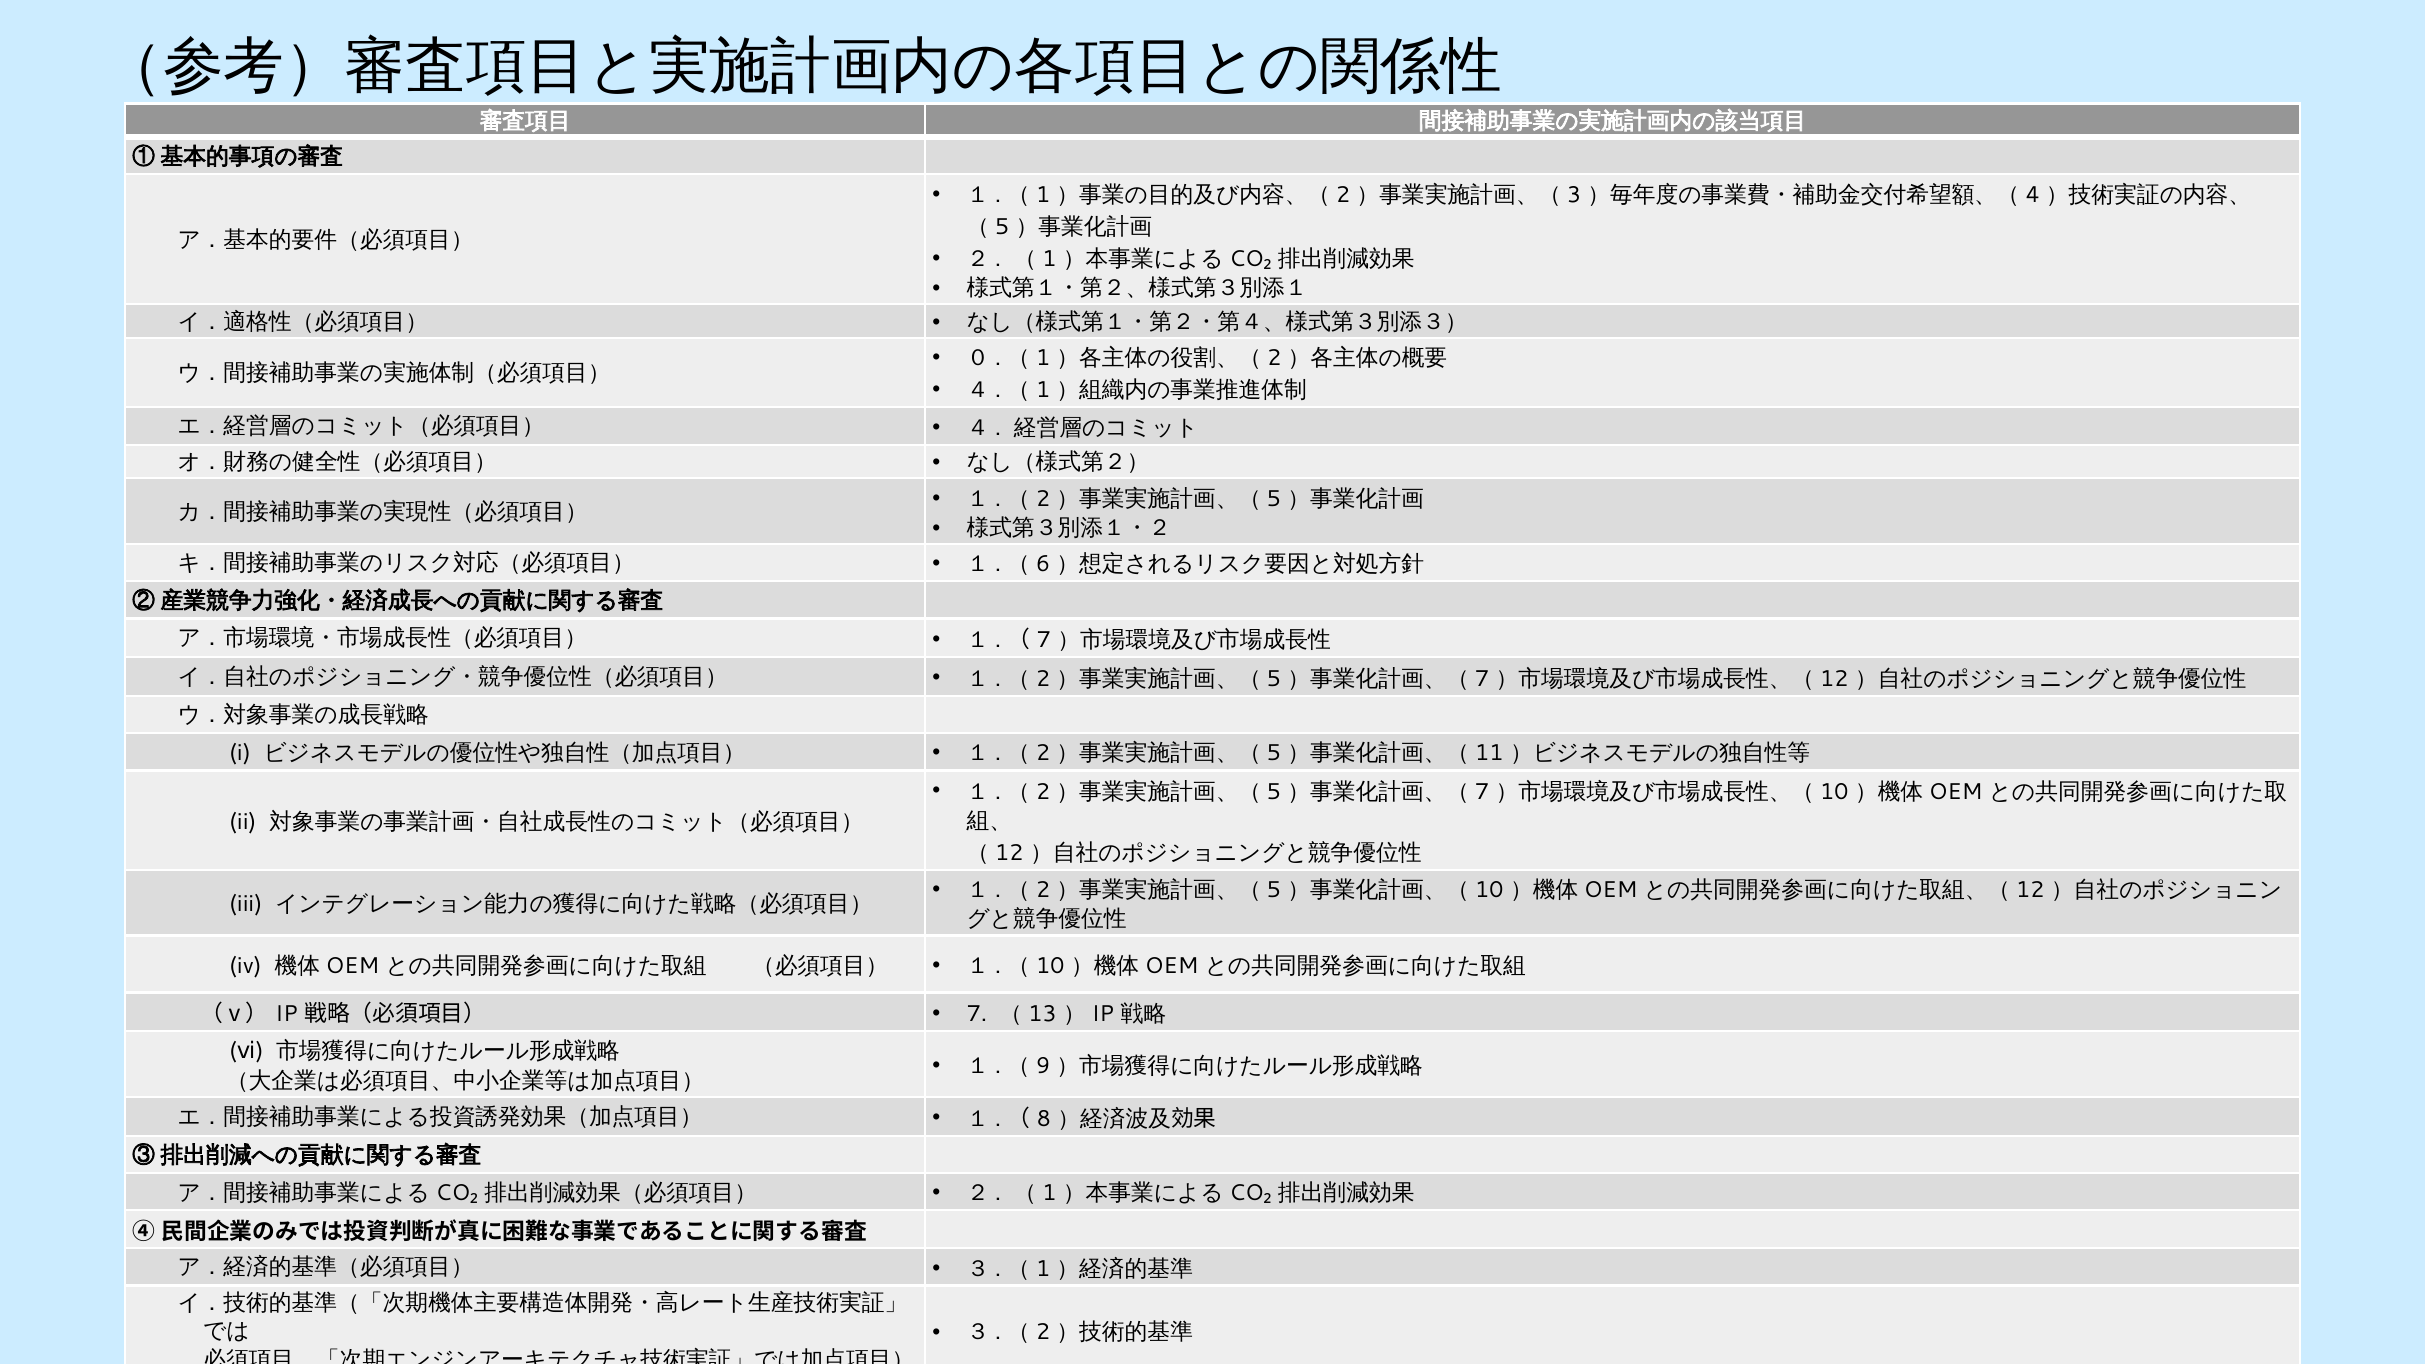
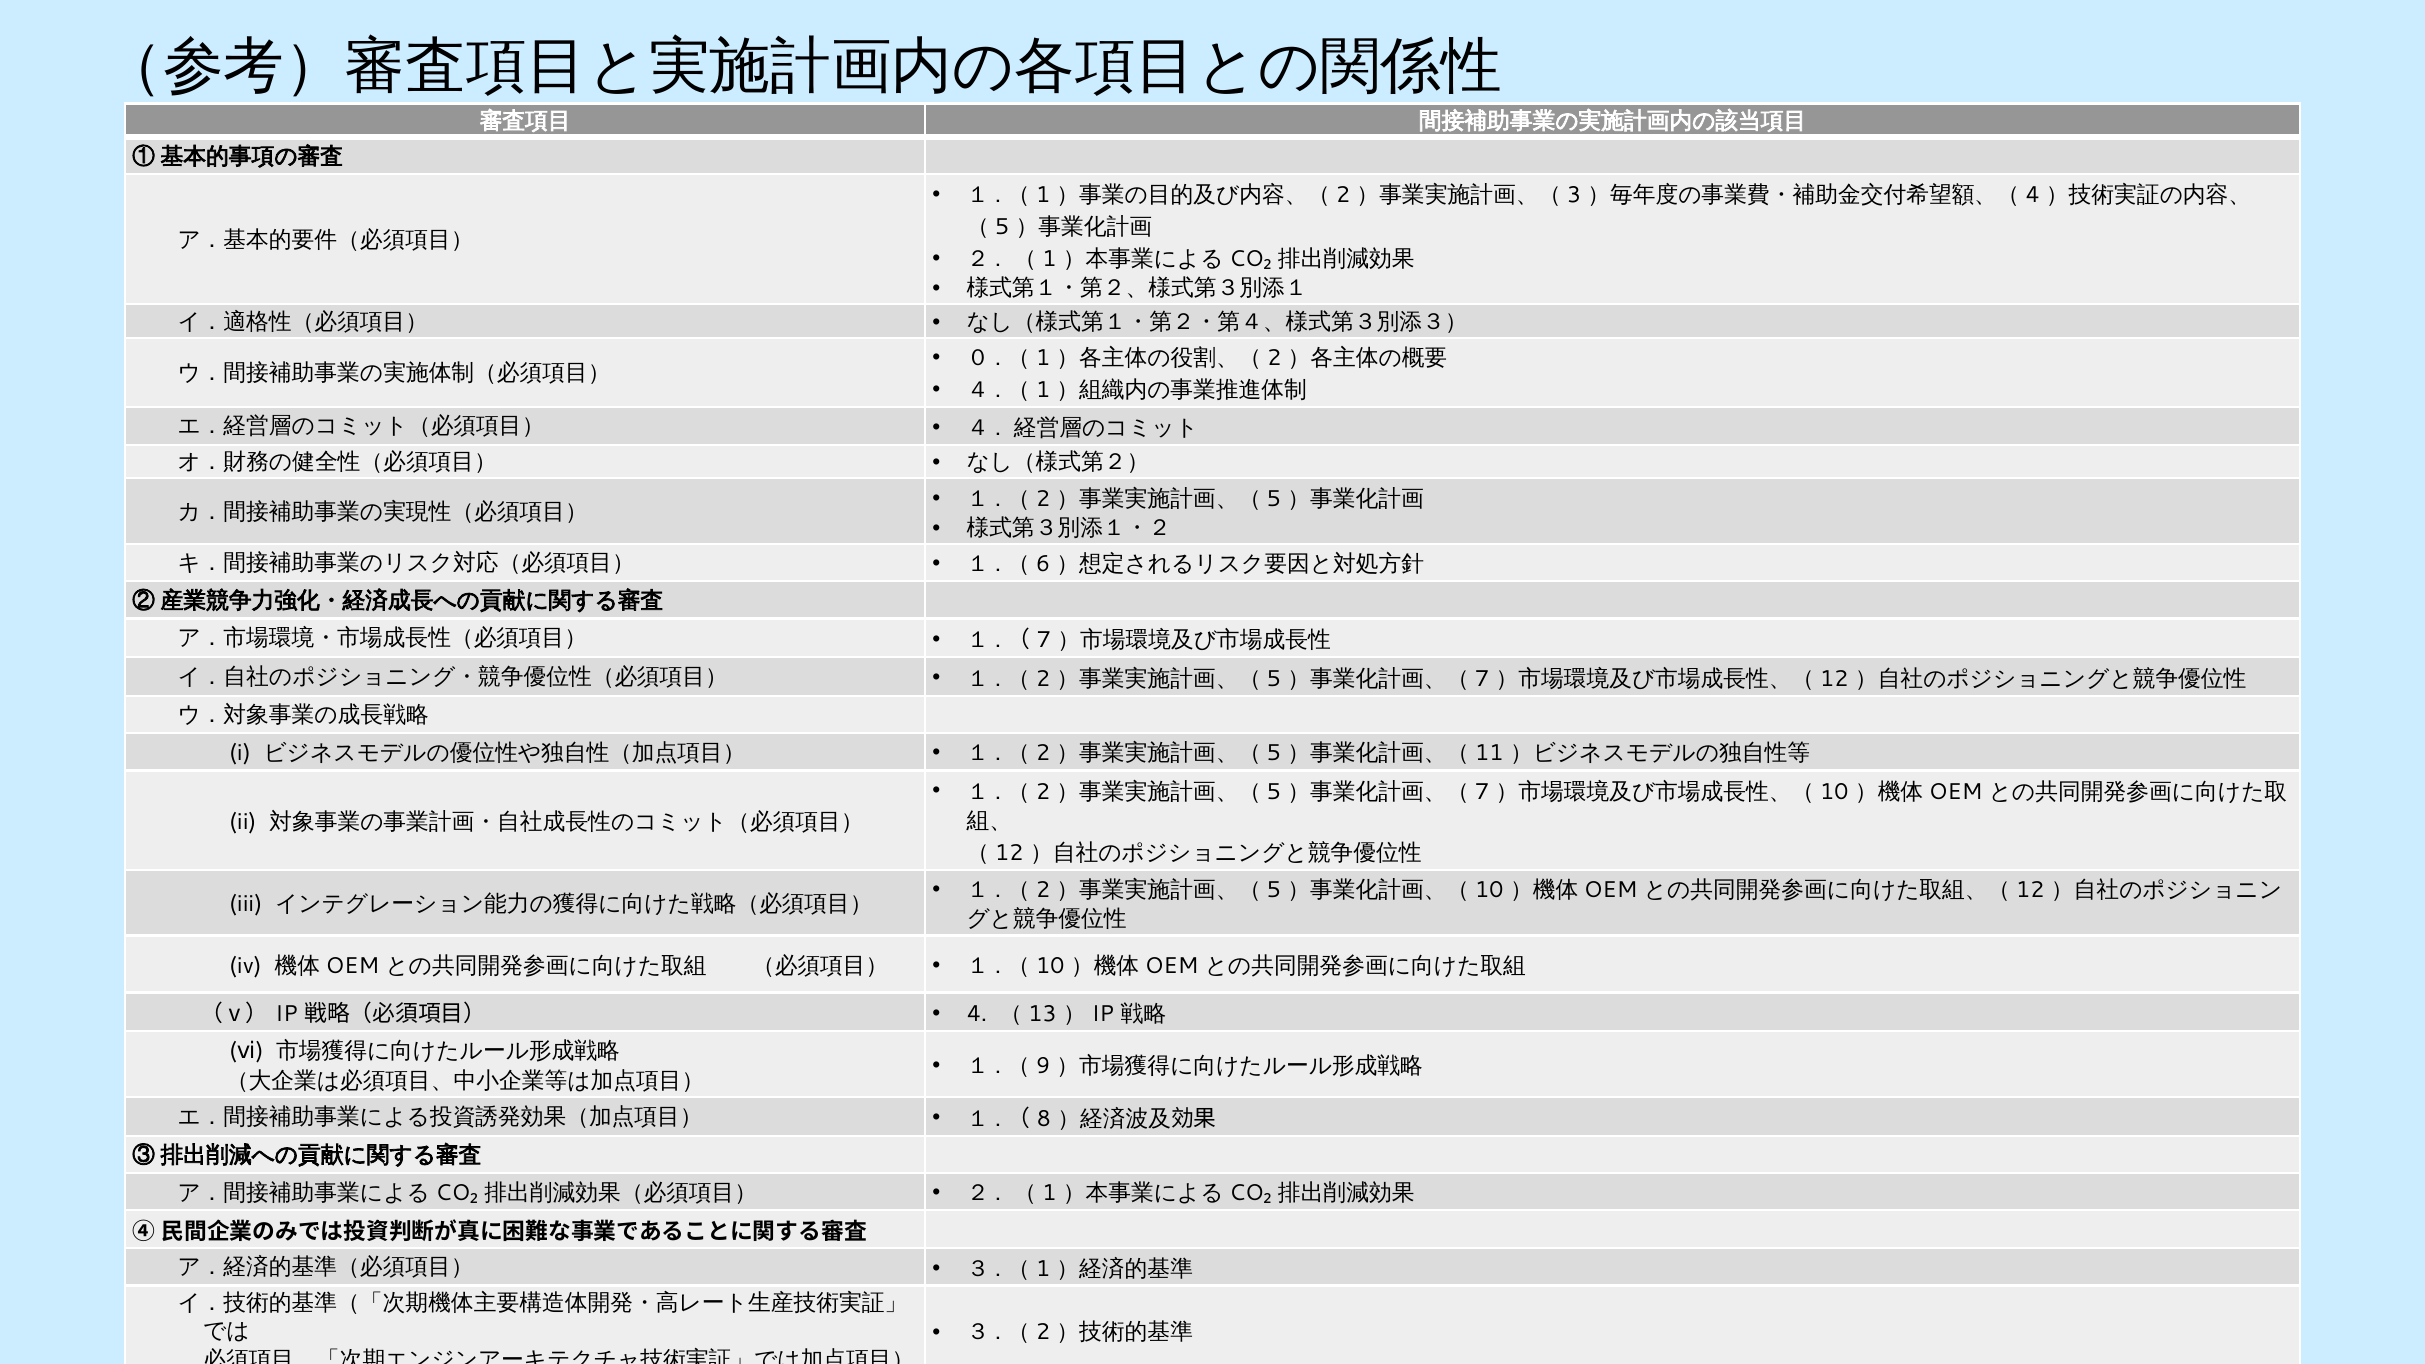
7 at (977, 1014): 7 -> 4
